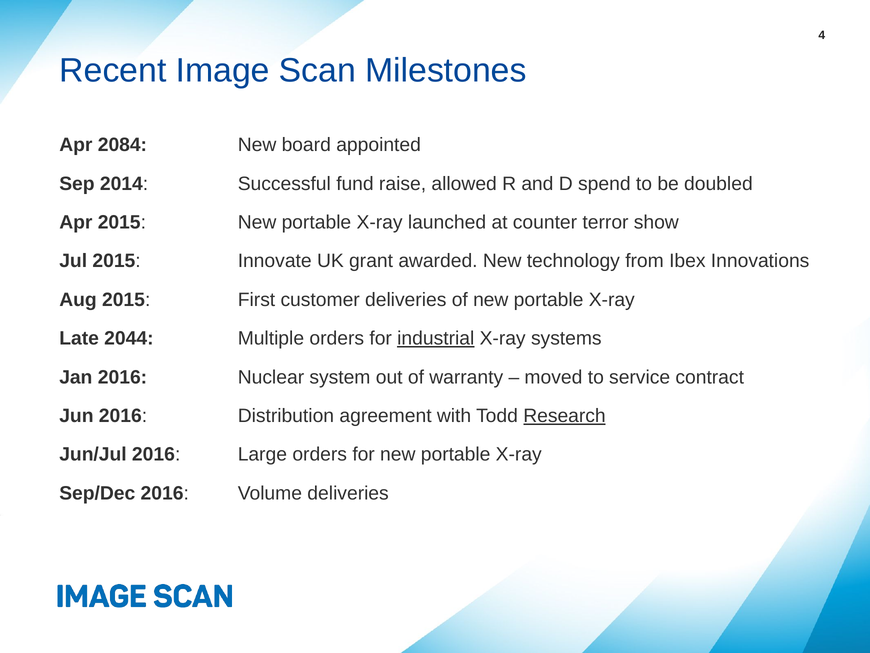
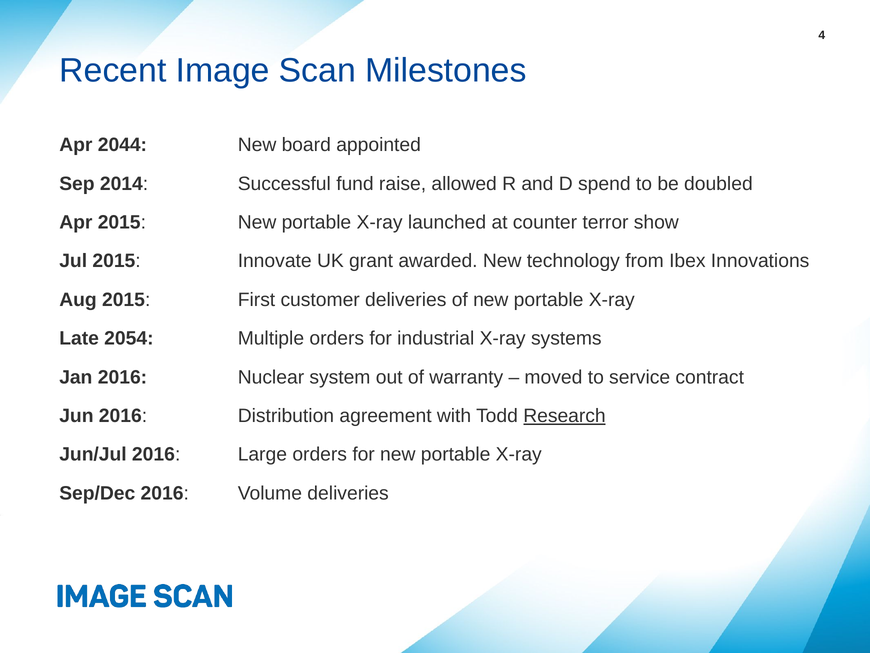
2084: 2084 -> 2044
2044: 2044 -> 2054
industrial underline: present -> none
